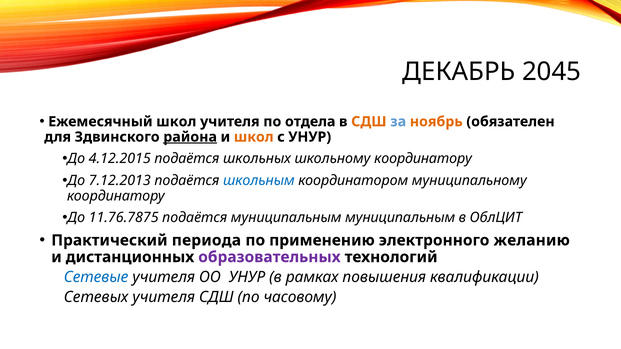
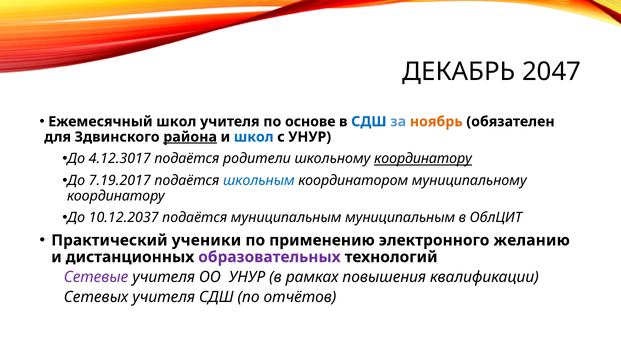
2045: 2045 -> 2047
отдела: отдела -> основе
СДШ at (369, 122) colour: orange -> blue
школ at (254, 137) colour: orange -> blue
4.12.2015: 4.12.2015 -> 4.12.3017
школьных: школьных -> родители
координатору at (423, 159) underline: none -> present
7.12.2013: 7.12.2013 -> 7.19.2017
11.76.7875: 11.76.7875 -> 10.12.2037
периода: периода -> ученики
Сетевые colour: blue -> purple
часовому: часовому -> отчётов
